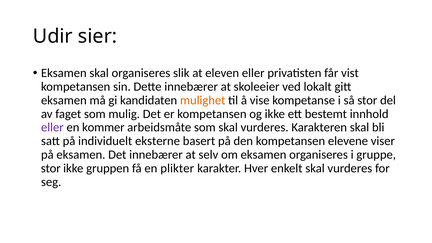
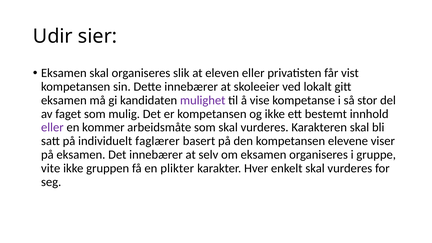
mulighet colour: orange -> purple
eksterne: eksterne -> faglærer
stor at (51, 168): stor -> vite
